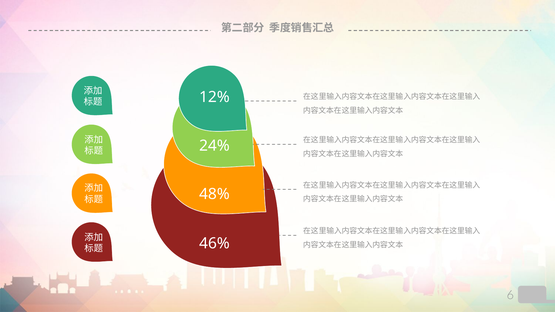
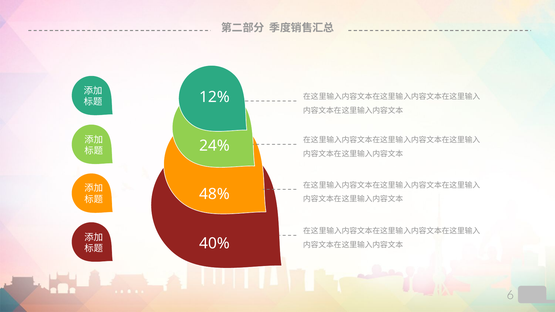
46%: 46% -> 40%
